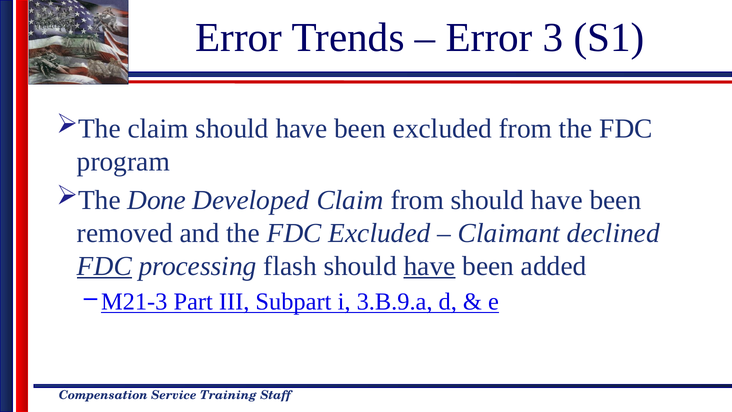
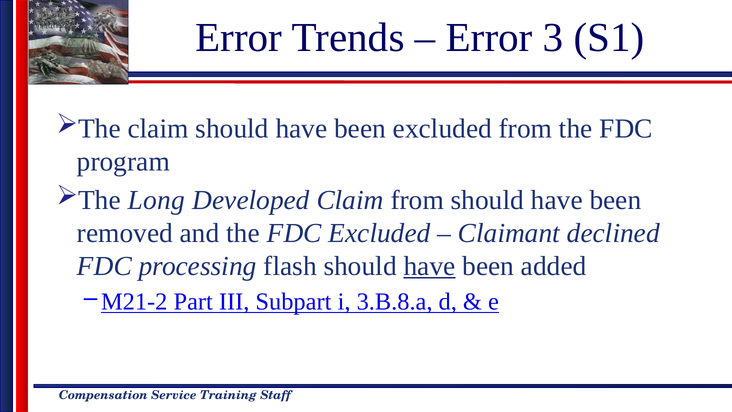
Done: Done -> Long
FDC at (104, 266) underline: present -> none
M21-3: M21-3 -> M21-2
3.B.9.a: 3.B.9.a -> 3.B.8.a
